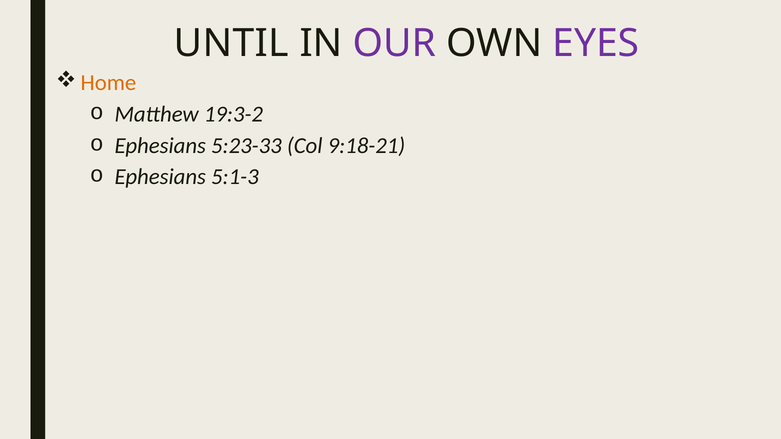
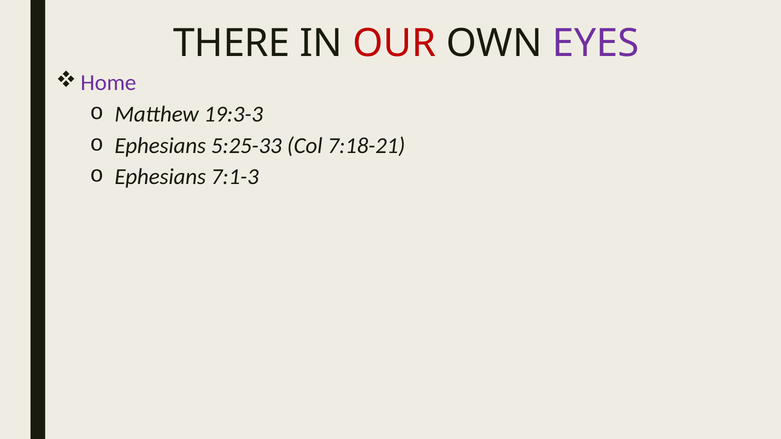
UNTIL: UNTIL -> THERE
OUR colour: purple -> red
Home colour: orange -> purple
19:3-2: 19:3-2 -> 19:3-3
5:23-33: 5:23-33 -> 5:25-33
9:18-21: 9:18-21 -> 7:18-21
5:1-3: 5:1-3 -> 7:1-3
